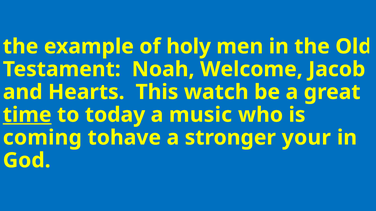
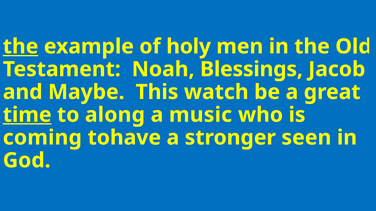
the at (21, 47) underline: none -> present
Welcome: Welcome -> Blessings
Hearts: Hearts -> Maybe
today: today -> along
your: your -> seen
